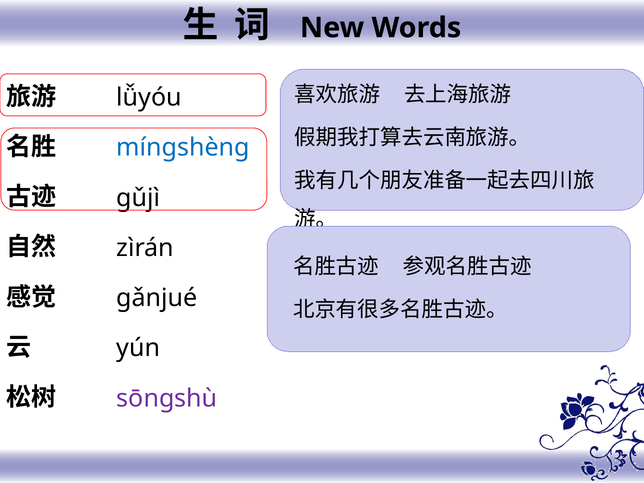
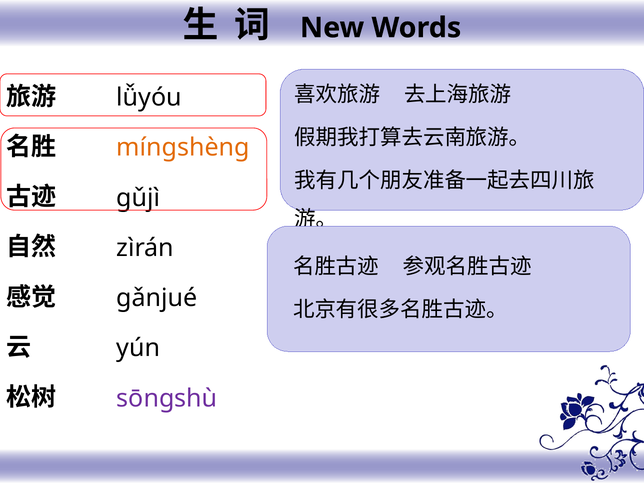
míngshèng colour: blue -> orange
